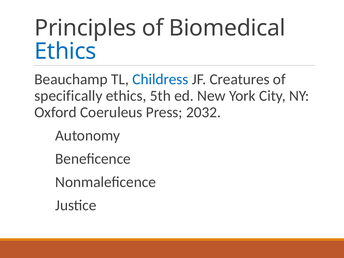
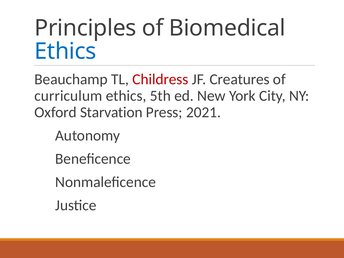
Childress colour: blue -> red
specifically: specifically -> curriculum
Coeruleus: Coeruleus -> Starvation
2032: 2032 -> 2021
